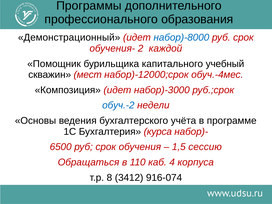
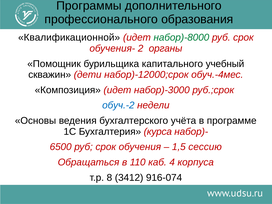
Демонстрационный: Демонстрационный -> Квалификационной
набор)-8000 colour: blue -> green
каждой: каждой -> органы
мест: мест -> дети
